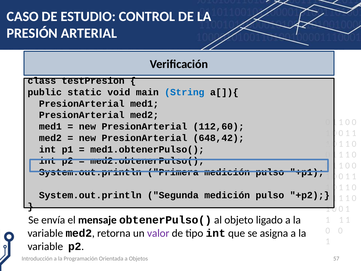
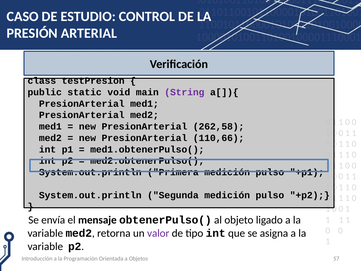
String colour: blue -> purple
112,60: 112,60 -> 262,58
648,42: 648,42 -> 110,66
